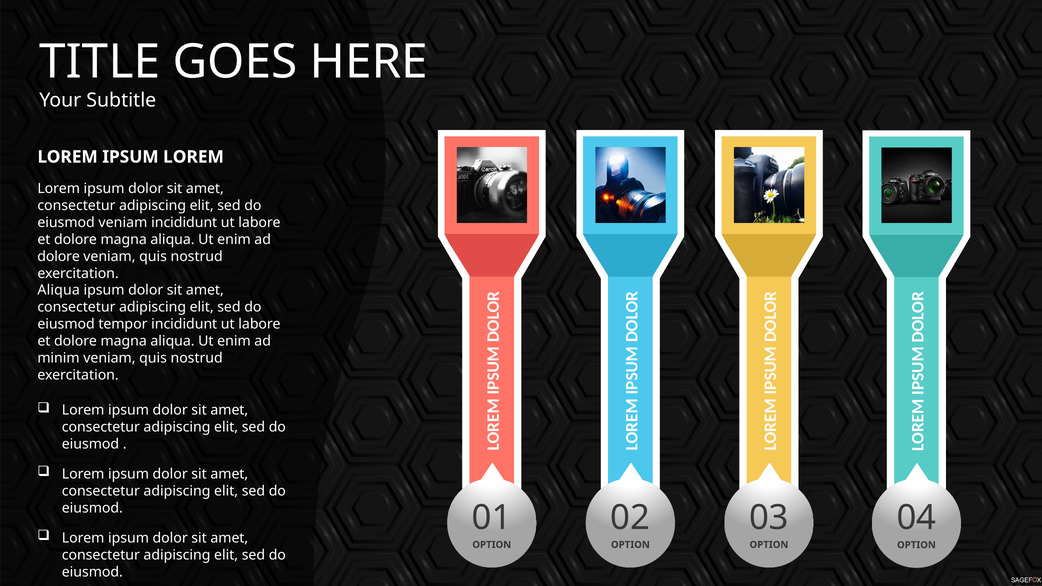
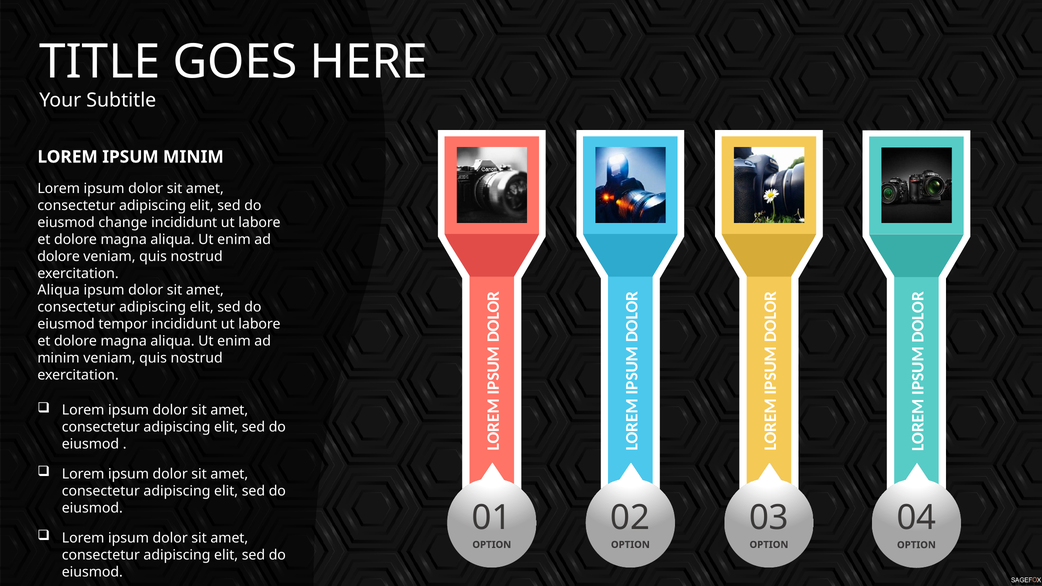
IPSUM LOREM: LOREM -> MINIM
eiusmod veniam: veniam -> change
